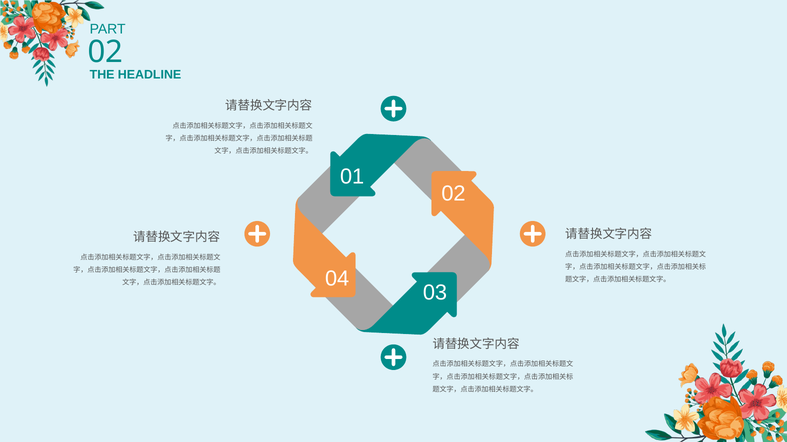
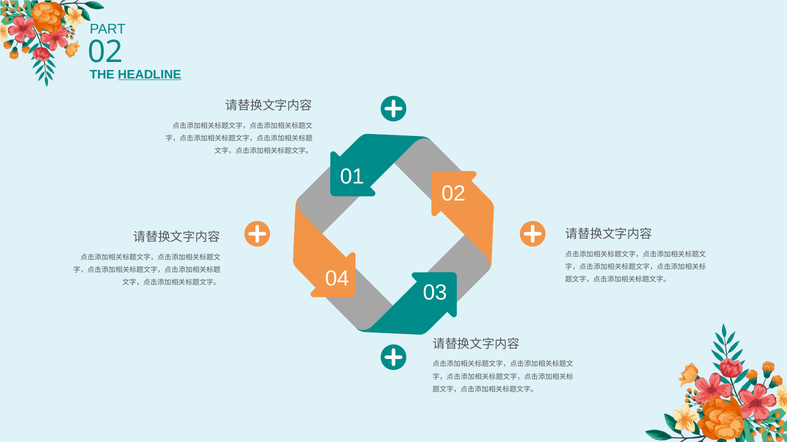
HEADLINE underline: none -> present
